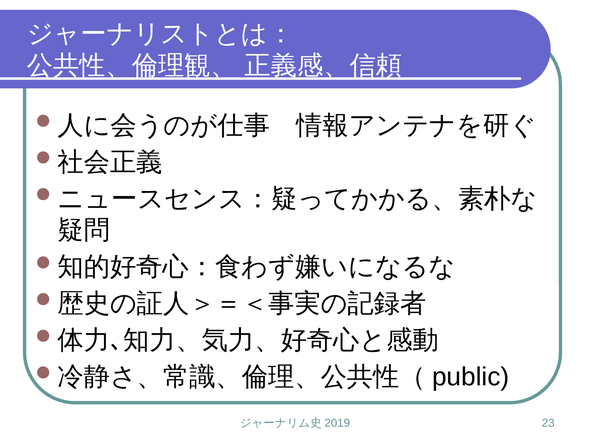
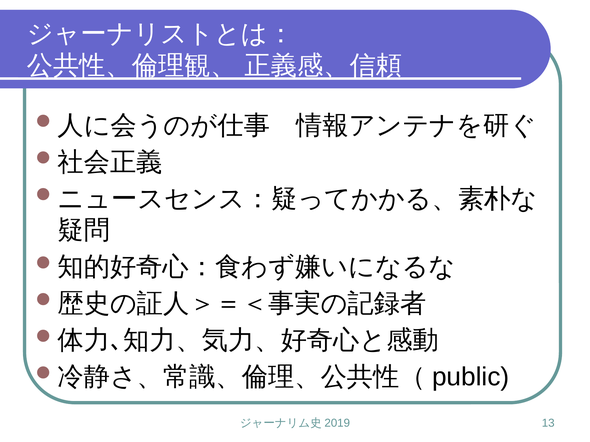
23: 23 -> 13
